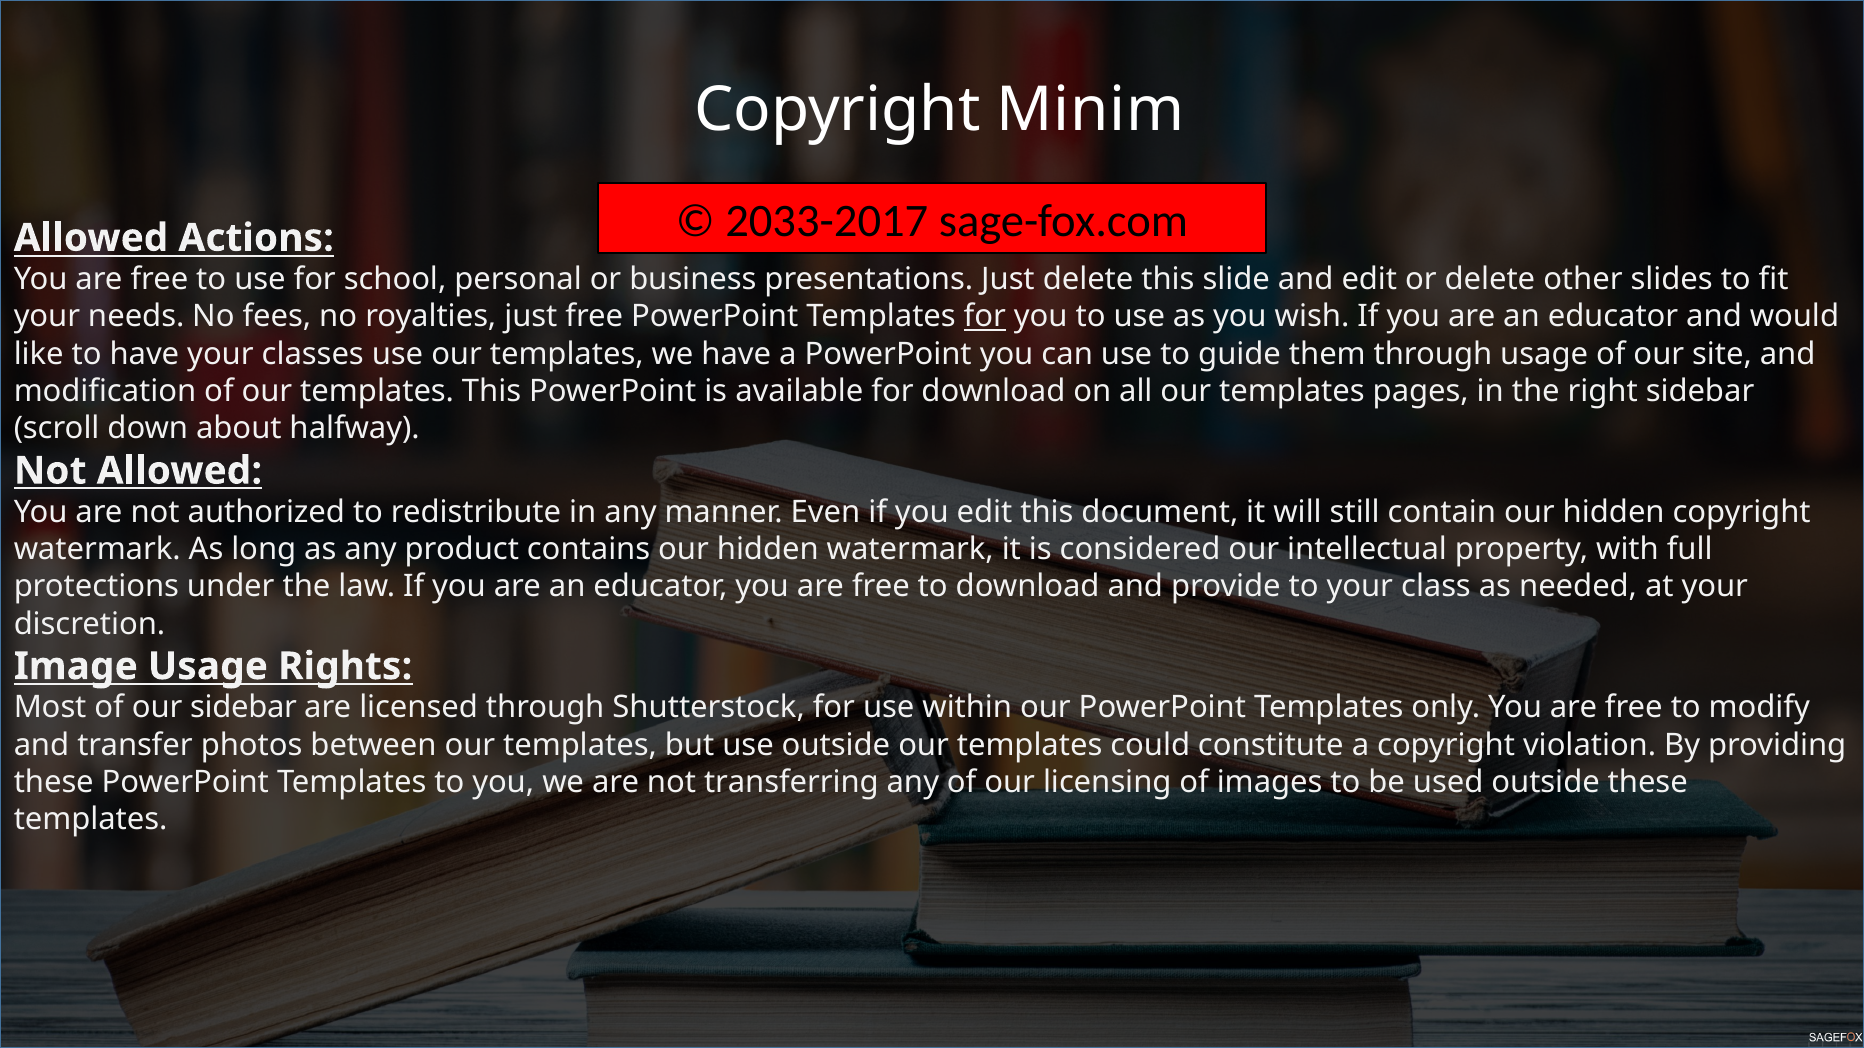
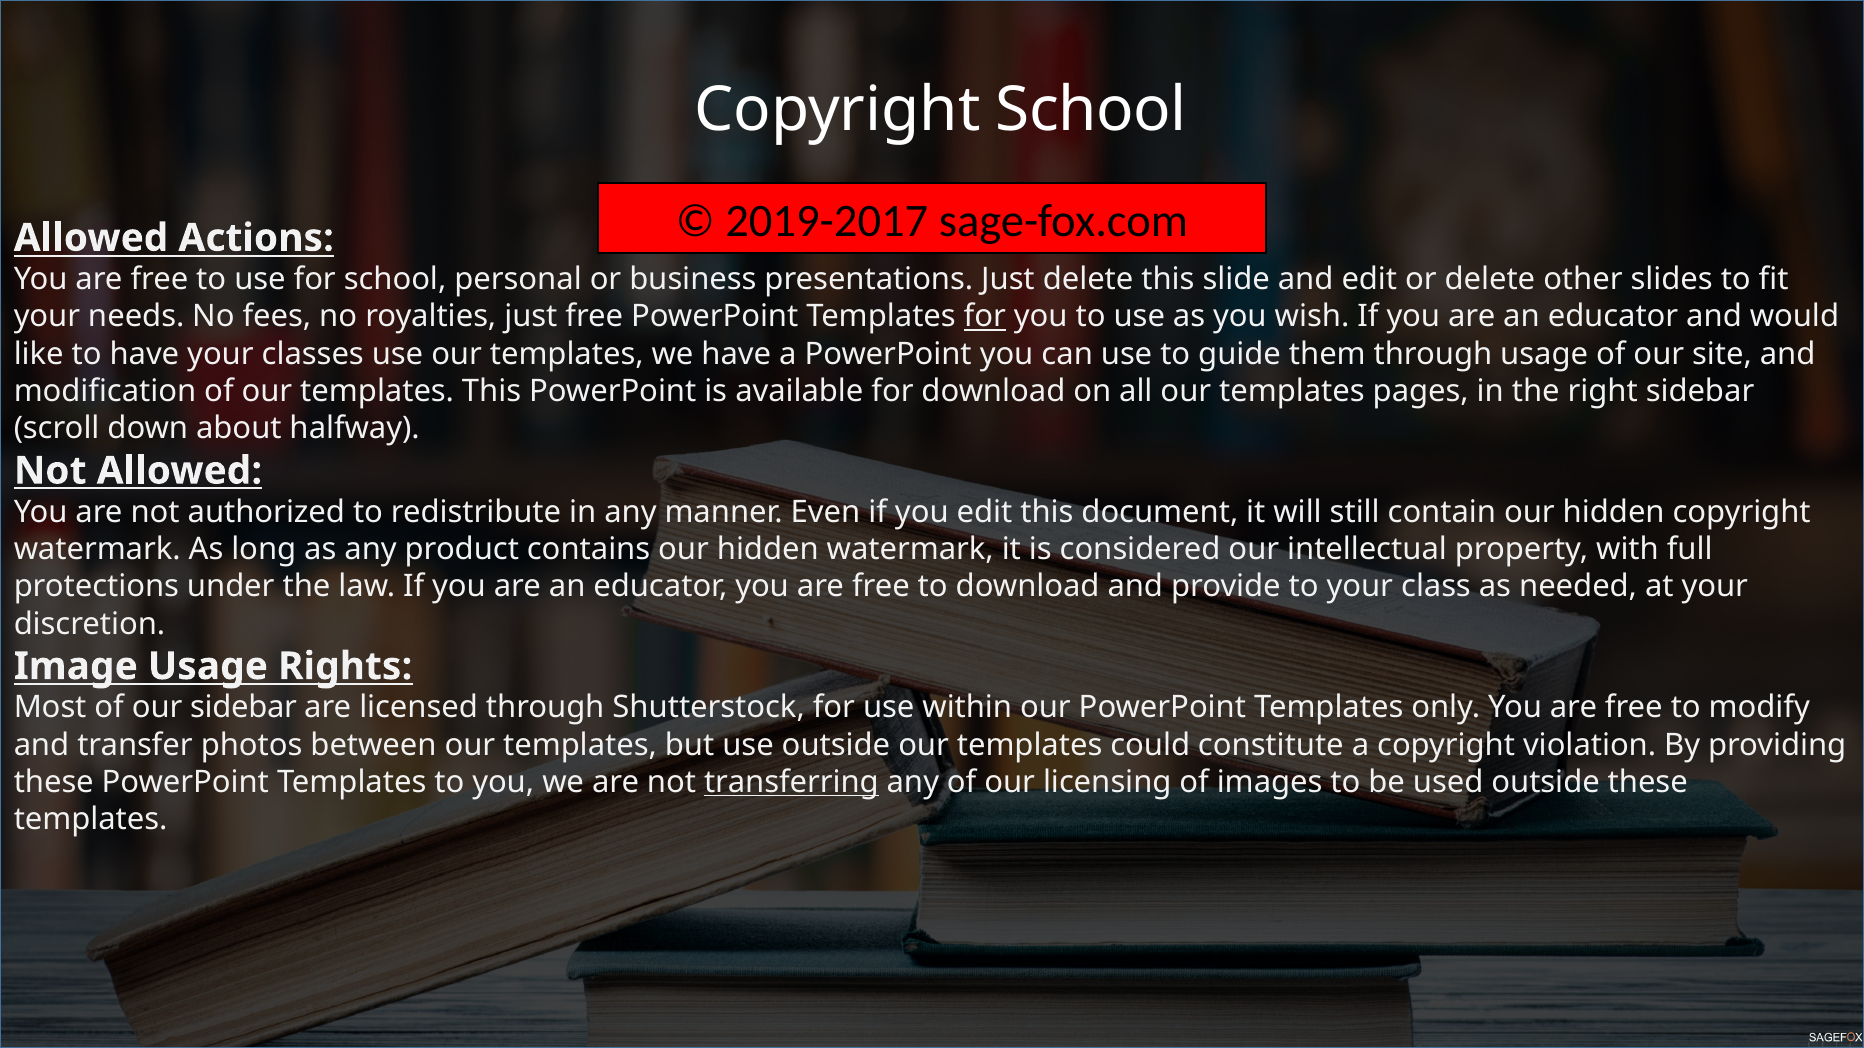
Copyright Minim: Minim -> School
2033-2017: 2033-2017 -> 2019-2017
transferring underline: none -> present
